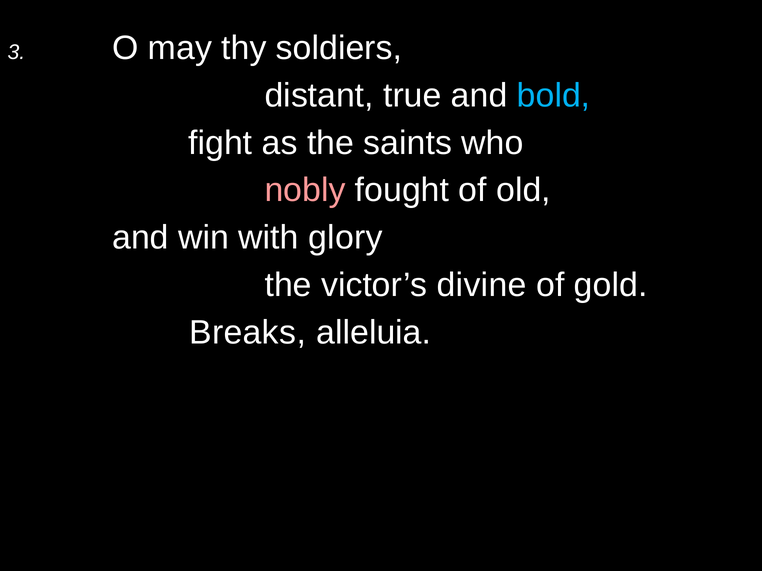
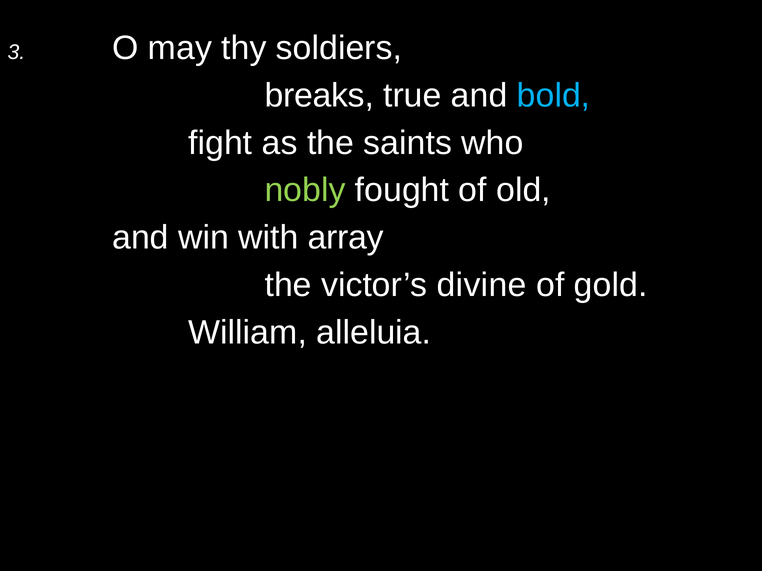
distant: distant -> breaks
nobly colour: pink -> light green
glory: glory -> array
Breaks: Breaks -> William
